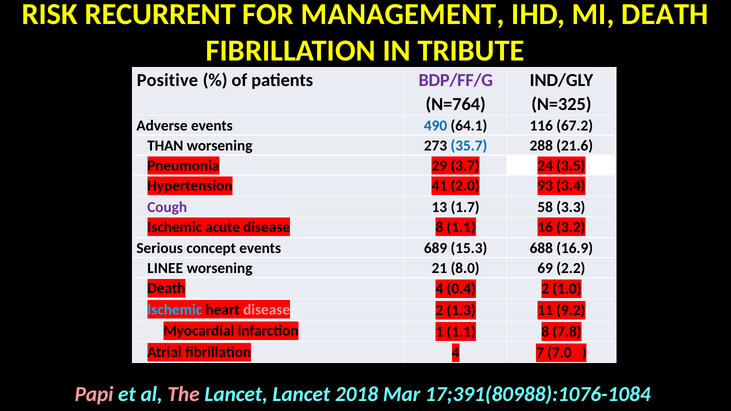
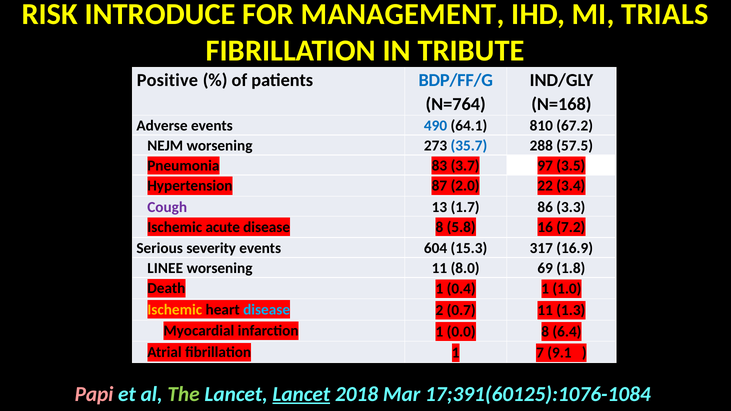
RECURRENT: RECURRENT -> INTRODUCE
MI DEATH: DEATH -> TRIALS
BDP/FF/G colour: purple -> blue
N=325: N=325 -> N=168
116: 116 -> 810
THAN: THAN -> NEJM
21.6: 21.6 -> 57.5
29: 29 -> 83
24: 24 -> 97
41: 41 -> 87
93: 93 -> 22
58: 58 -> 86
8 1.1: 1.1 -> 5.8
3.2: 3.2 -> 7.2
concept: concept -> severity
689: 689 -> 604
688: 688 -> 317
worsening 21: 21 -> 11
2.2: 2.2 -> 1.8
Death 4: 4 -> 1
0.4 2: 2 -> 1
Ischemic at (175, 310) colour: light blue -> yellow
disease at (267, 310) colour: pink -> light blue
1.3: 1.3 -> 0.7
9.2: 9.2 -> 1.3
1 1.1: 1.1 -> 0.0
7.8: 7.8 -> 6.4
fibrillation 4: 4 -> 1
7.0: 7.0 -> 9.1
The colour: pink -> light green
Lancet at (301, 394) underline: none -> present
17;391(80988):1076-1084: 17;391(80988):1076-1084 -> 17;391(60125):1076-1084
